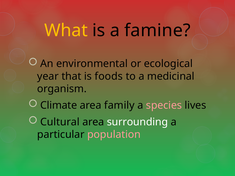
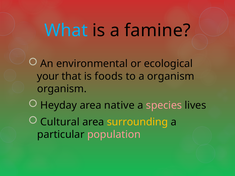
What colour: yellow -> light blue
year: year -> your
a medicinal: medicinal -> organism
Climate: Climate -> Heyday
family: family -> native
surrounding colour: white -> yellow
